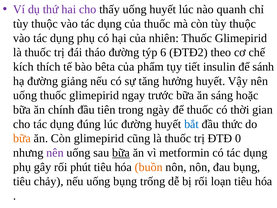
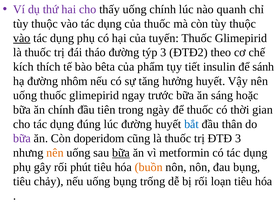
uống huyết: huyết -> chính
vào at (22, 38) underline: none -> present
nhiên: nhiên -> tuyến
týp 6: 6 -> 3
giảng: giảng -> nhôm
thức: thức -> thân
bữa at (22, 138) colour: orange -> purple
Còn glimepirid: glimepirid -> doperidom
ĐTĐ 0: 0 -> 3
nên at (55, 153) colour: purple -> orange
